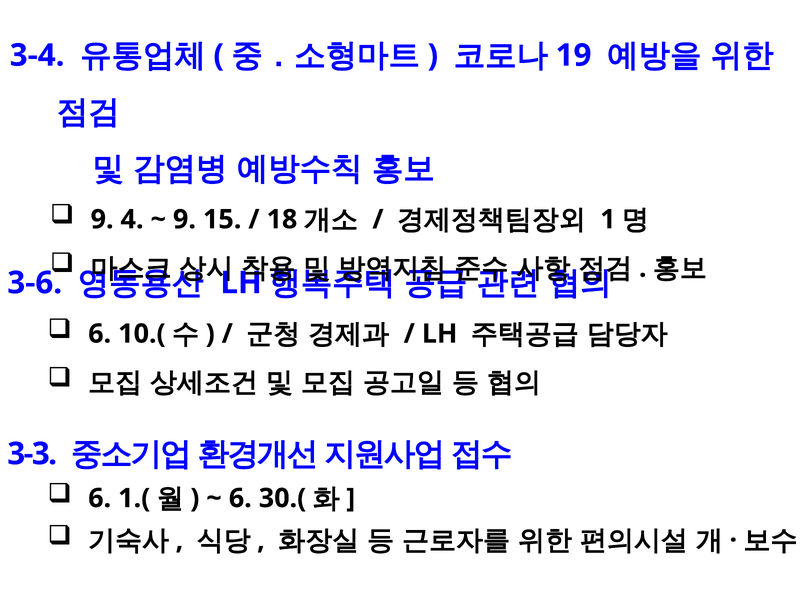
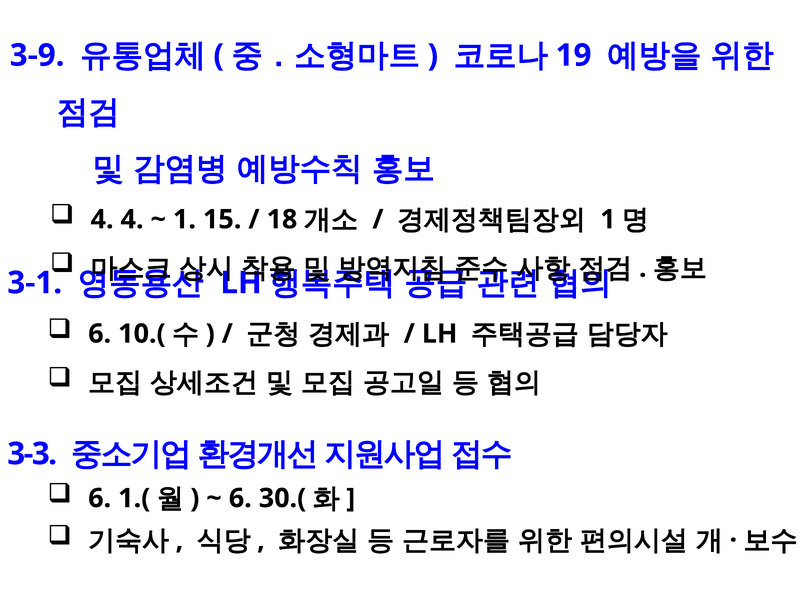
3-4: 3-4 -> 3-9
9 at (102, 220): 9 -> 4
9 at (184, 220): 9 -> 1
3-6: 3-6 -> 3-1
